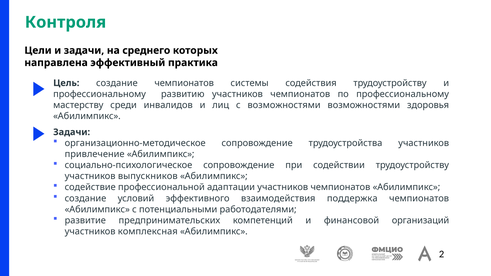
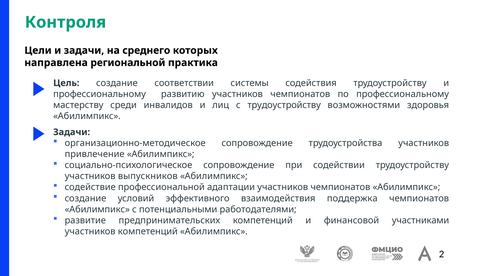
эффективный: эффективный -> региональной
создание чемпионатов: чемпионатов -> соответствии
с возможностями: возможностями -> трудоустройству
организаций: организаций -> участниками
участников комплексная: комплексная -> компетенций
